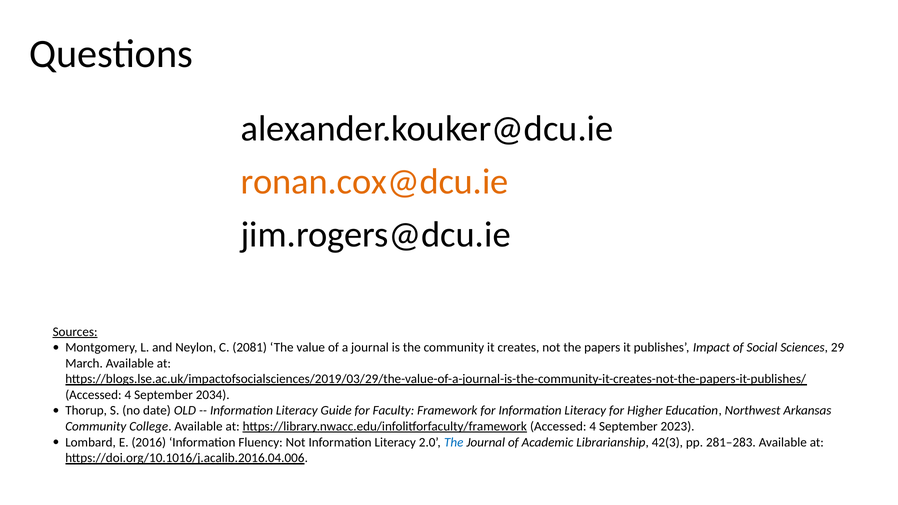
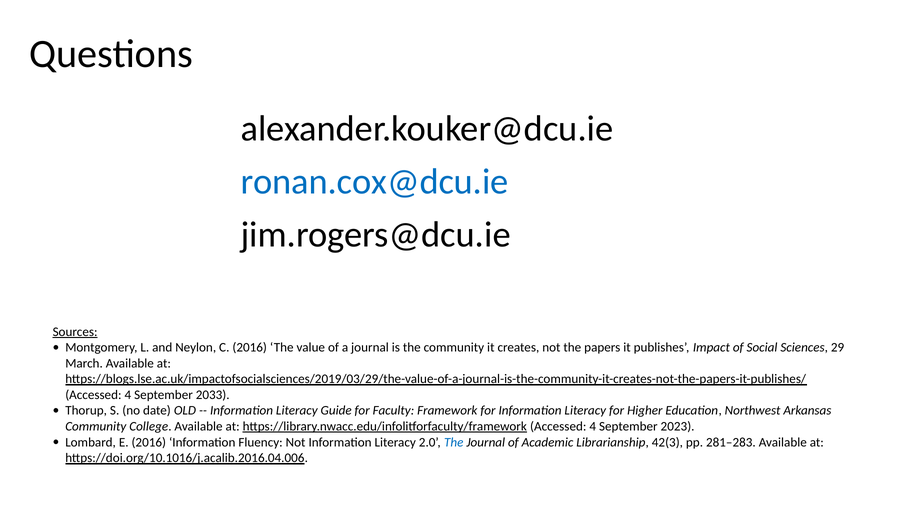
ronan.cox@dcu.ie colour: orange -> blue
C 2081: 2081 -> 2016
2034: 2034 -> 2033
